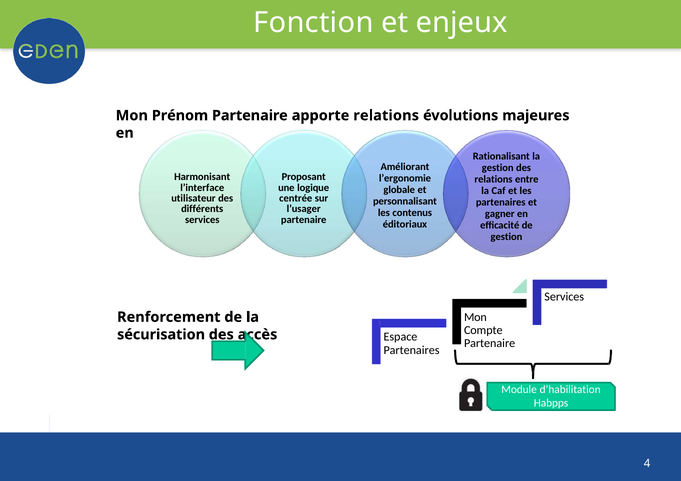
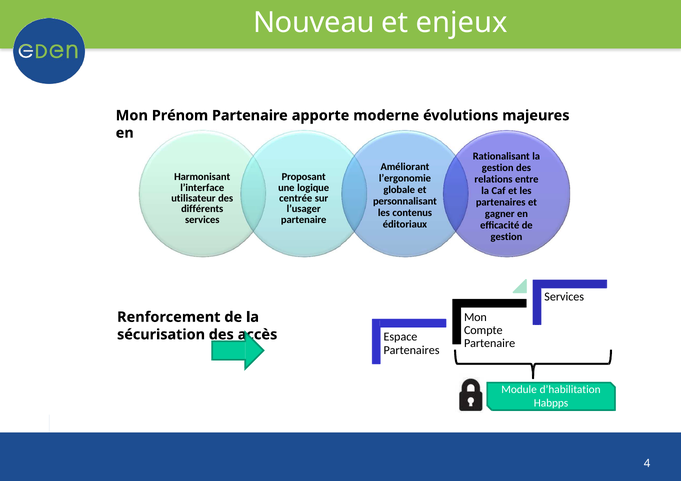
Fonction: Fonction -> Nouveau
apporte relations: relations -> moderne
